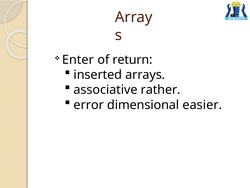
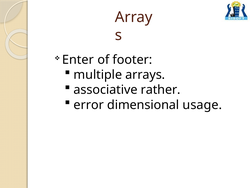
return: return -> footer
inserted: inserted -> multiple
easier: easier -> usage
